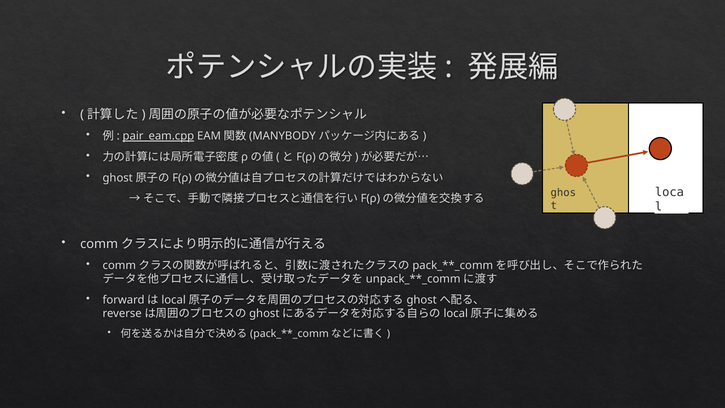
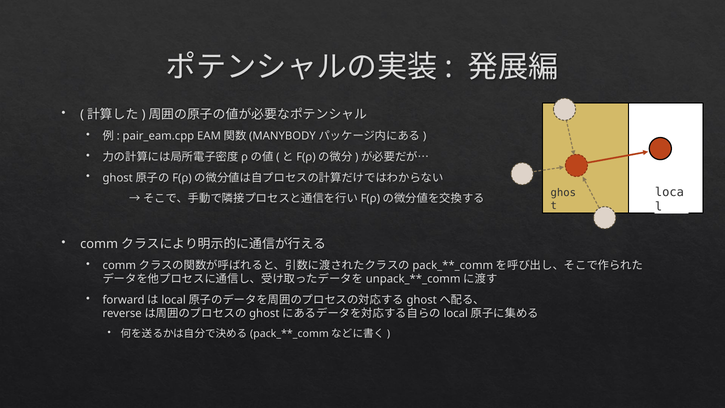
pair_eam.cpp underline: present -> none
